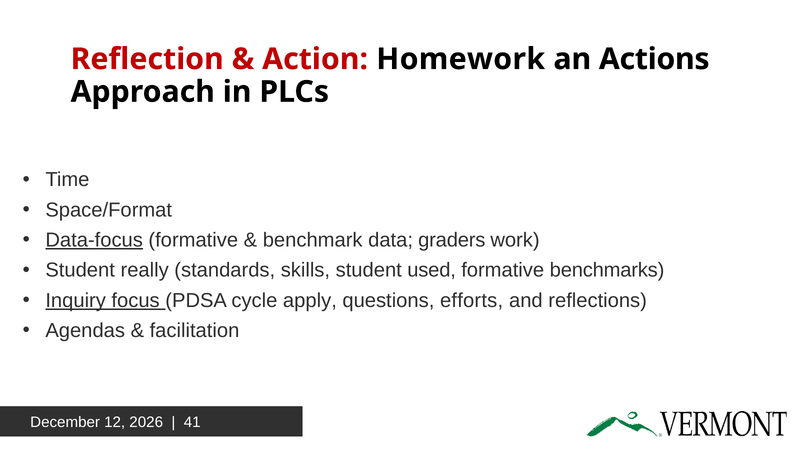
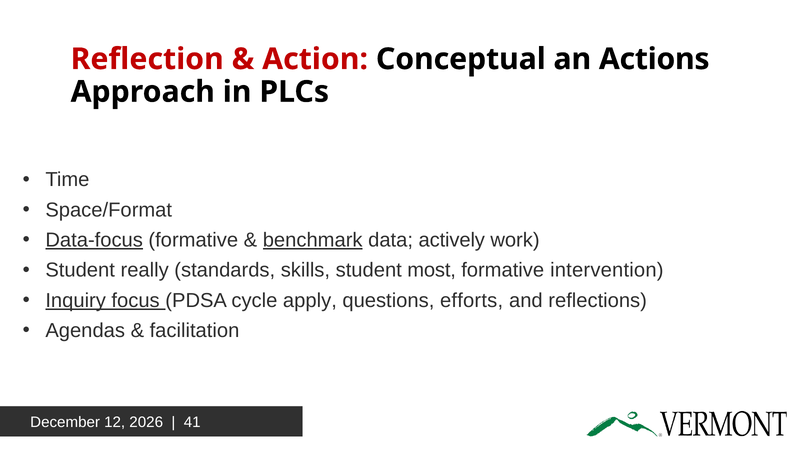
Homework: Homework -> Conceptual
benchmark underline: none -> present
graders: graders -> actively
used: used -> most
benchmarks: benchmarks -> intervention
